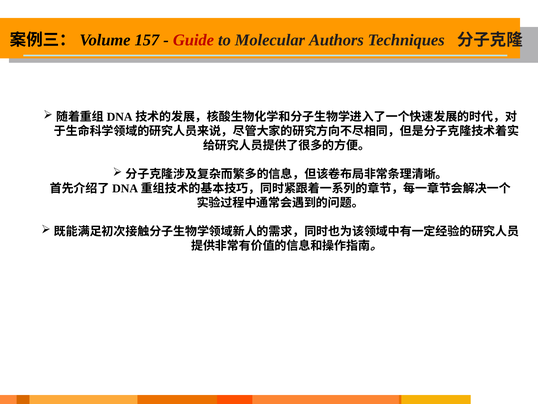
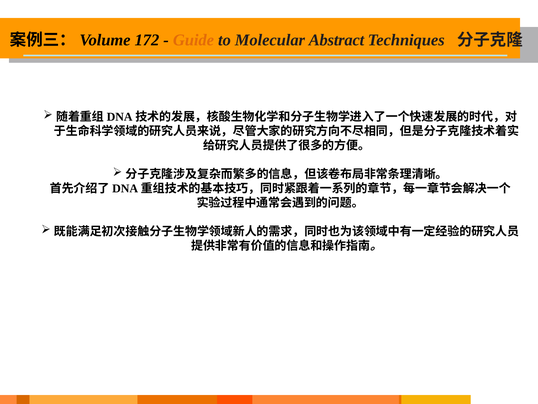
157: 157 -> 172
Guide colour: red -> orange
Authors: Authors -> Abstract
